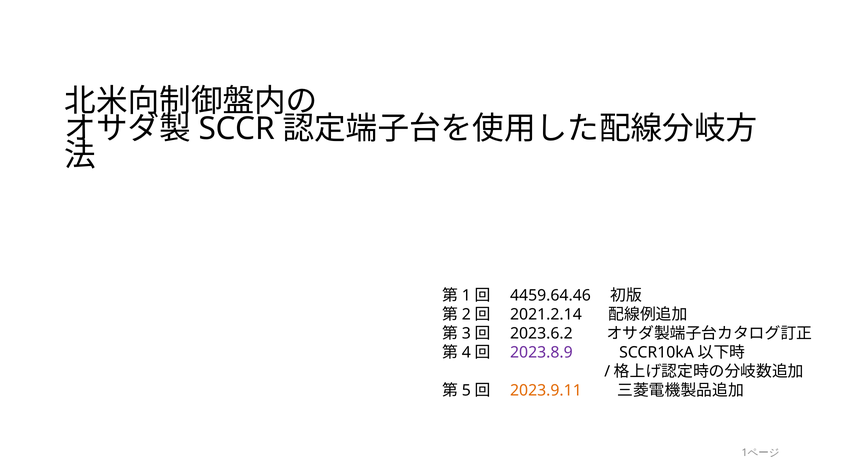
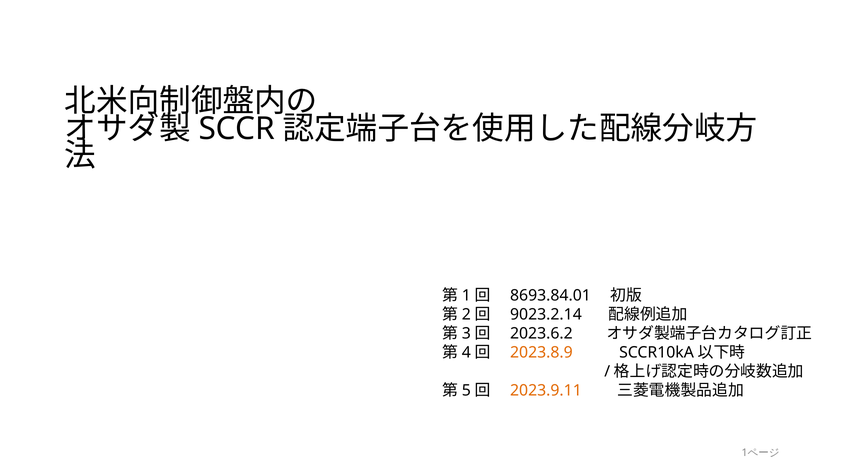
4459.64.46: 4459.64.46 -> 8693.84.01
2021.2.14: 2021.2.14 -> 9023.2.14
2023.8.9 colour: purple -> orange
